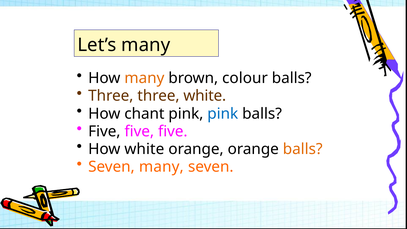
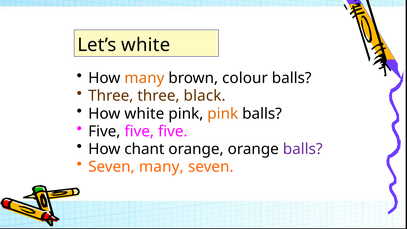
Let’s many: many -> white
three white: white -> black
How chant: chant -> white
pink at (223, 114) colour: blue -> orange
How white: white -> chant
balls at (303, 149) colour: orange -> purple
